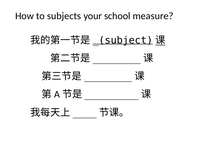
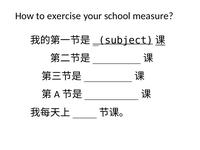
subjects: subjects -> exercise
